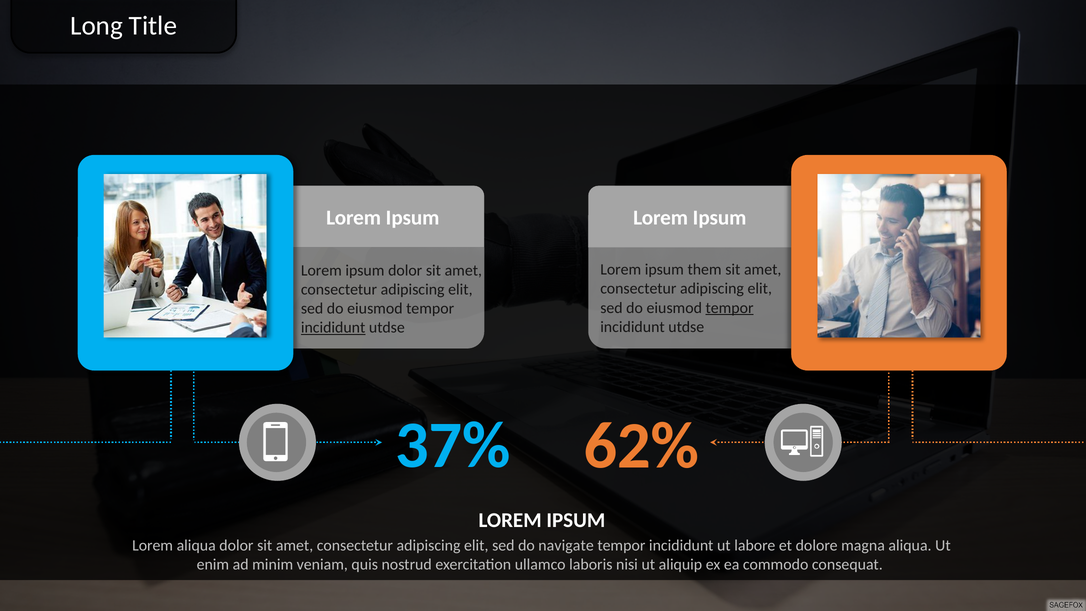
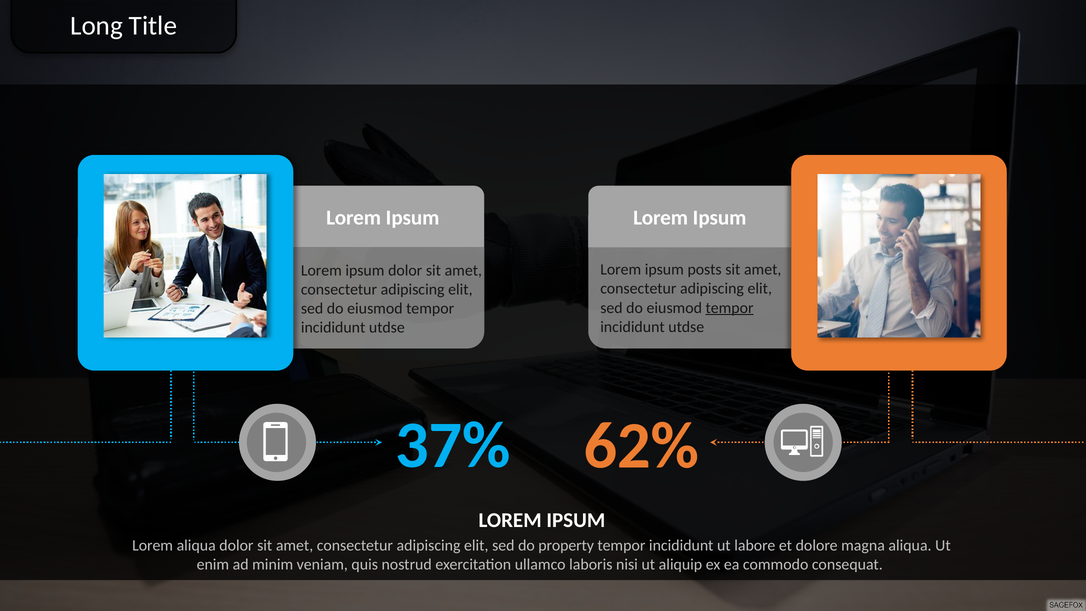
them: them -> posts
incididunt at (333, 328) underline: present -> none
navigate: navigate -> property
